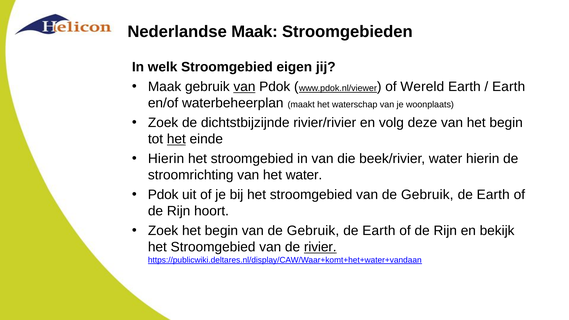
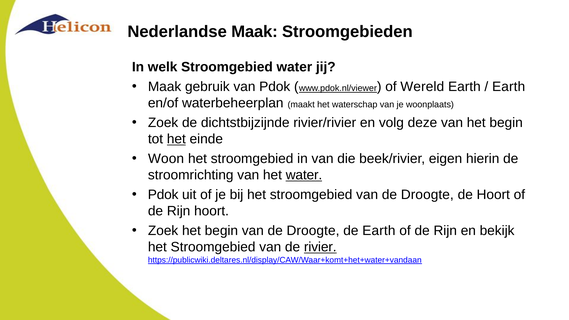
Stroomgebied eigen: eigen -> water
van at (244, 87) underline: present -> none
Hierin at (166, 159): Hierin -> Woon
beek/rivier water: water -> eigen
water at (304, 175) underline: none -> present
stroomgebied van de Gebruik: Gebruik -> Droogte
Earth at (493, 195): Earth -> Hoort
begin van de Gebruik: Gebruik -> Droogte
